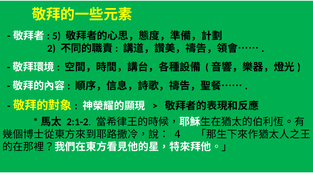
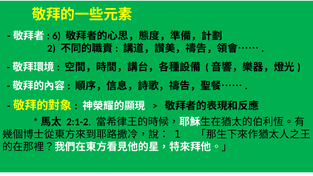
5: 5 -> 6
4: 4 -> 1
